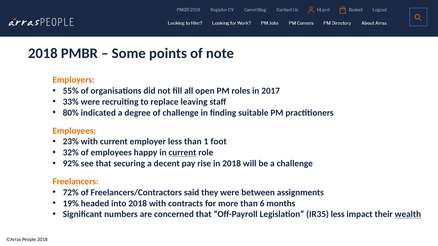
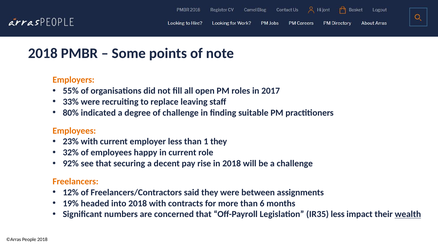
1 foot: foot -> they
current at (182, 153) underline: present -> none
72%: 72% -> 12%
